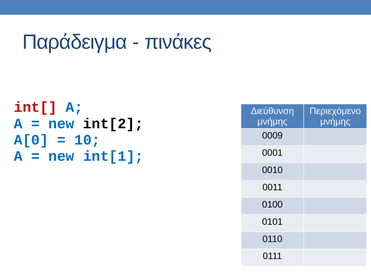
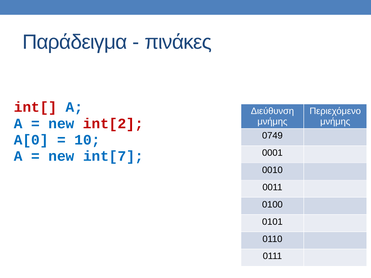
int[2 colour: black -> red
0009: 0009 -> 0749
int[1: int[1 -> int[7
